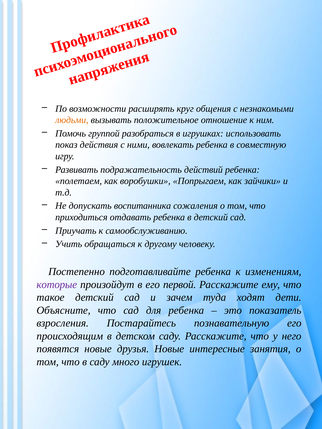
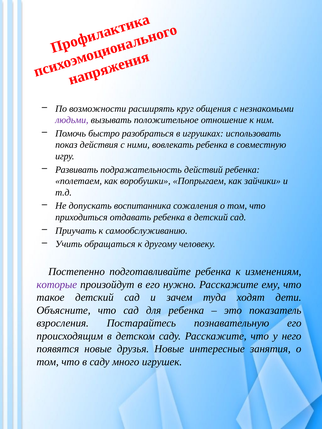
людьми colour: orange -> purple
группой: группой -> быстро
первой: первой -> нужно
